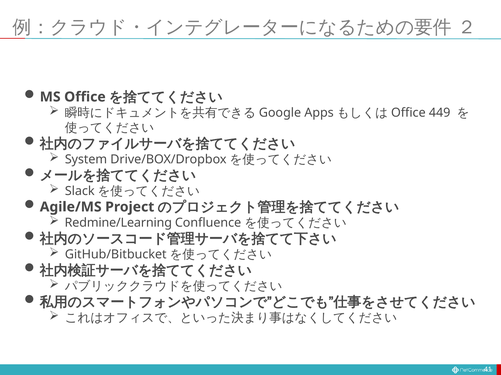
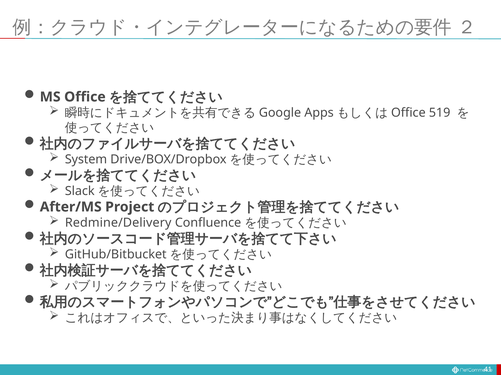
449: 449 -> 519
Agile/MS: Agile/MS -> After/MS
Redmine/Learning: Redmine/Learning -> Redmine/Delivery
